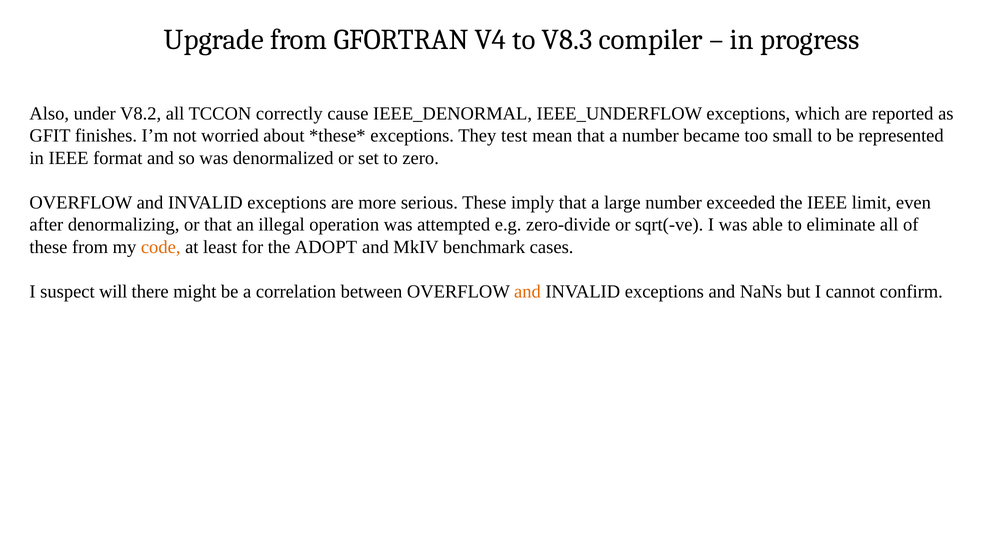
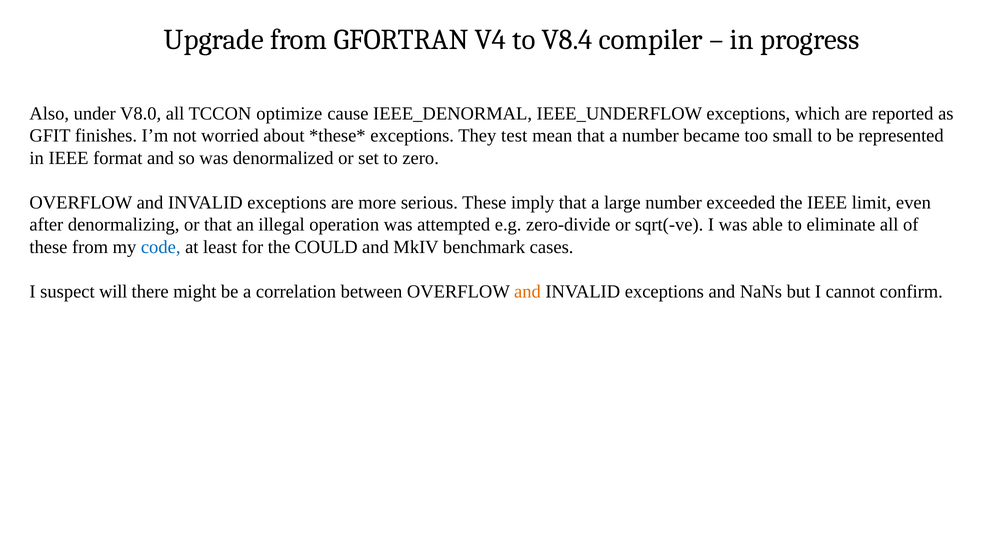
V8.3: V8.3 -> V8.4
V8.2: V8.2 -> V8.0
correctly: correctly -> optimize
code colour: orange -> blue
ADOPT: ADOPT -> COULD
